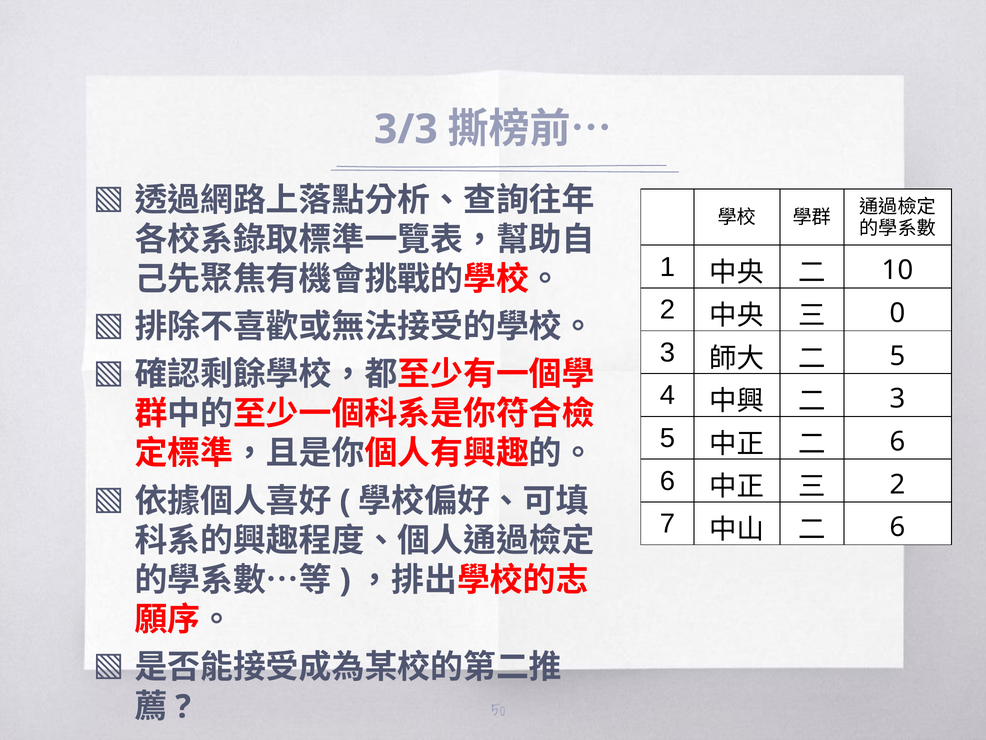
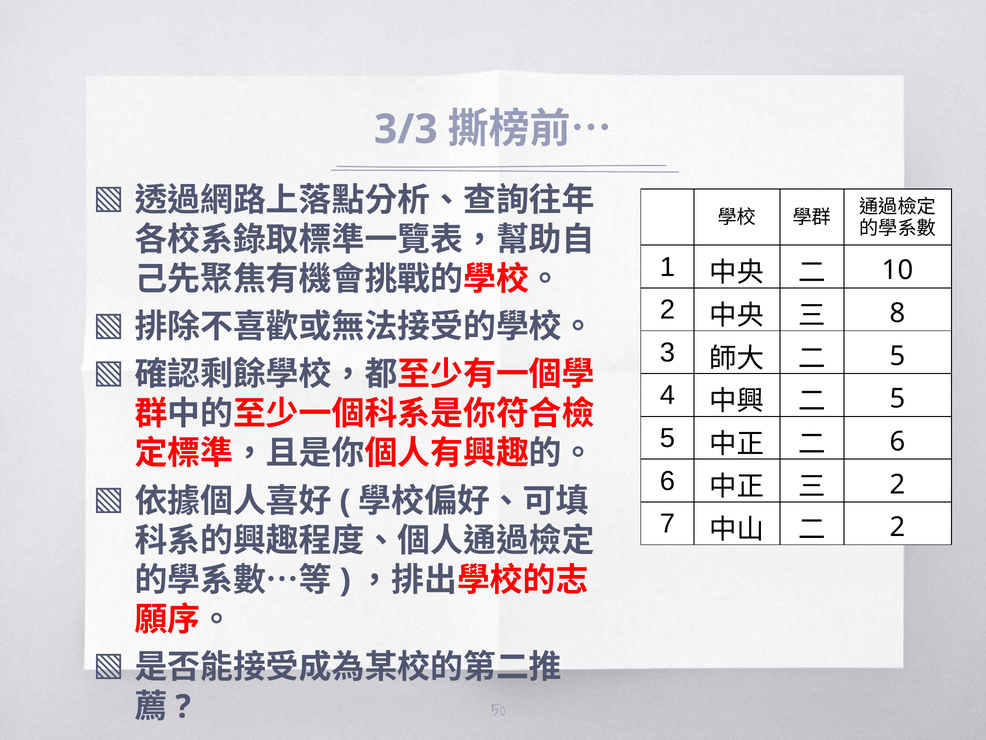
0: 0 -> 8
3 at (898, 399): 3 -> 5
6 at (898, 527): 6 -> 2
